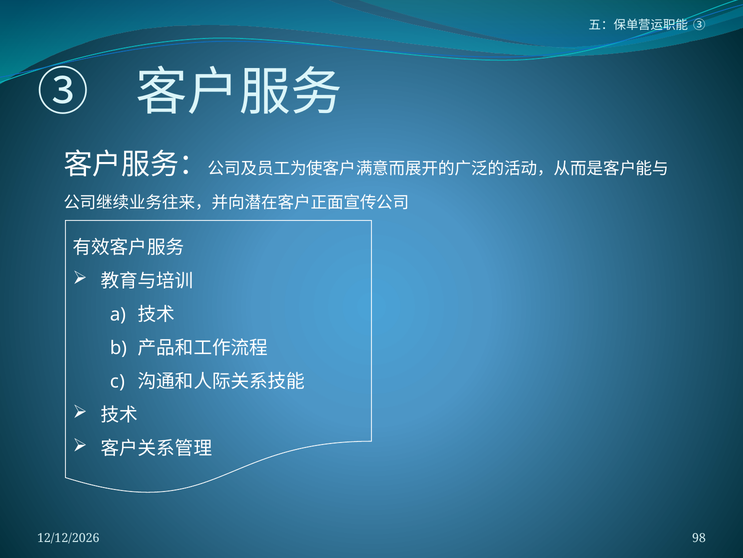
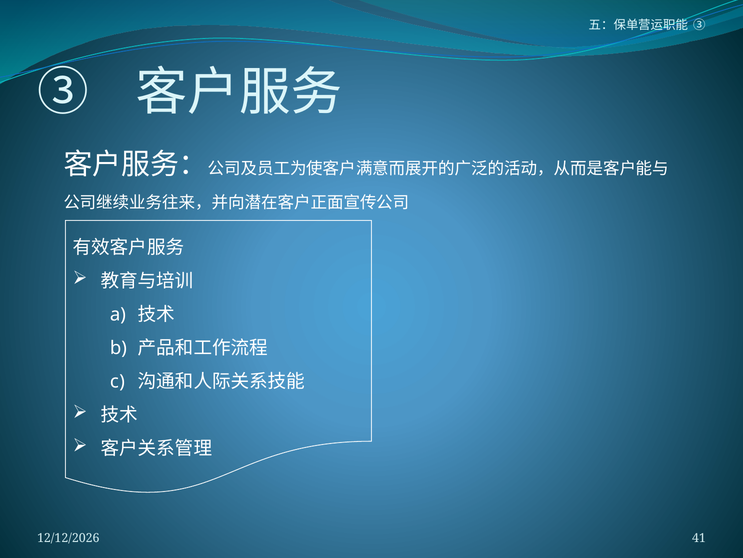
98: 98 -> 41
